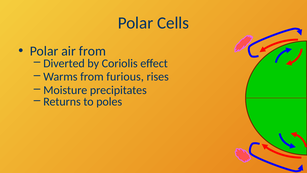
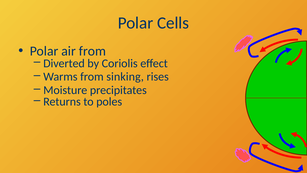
furious: furious -> sinking
